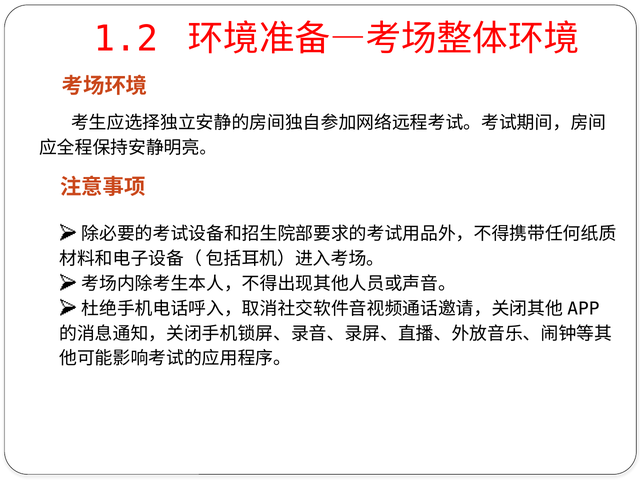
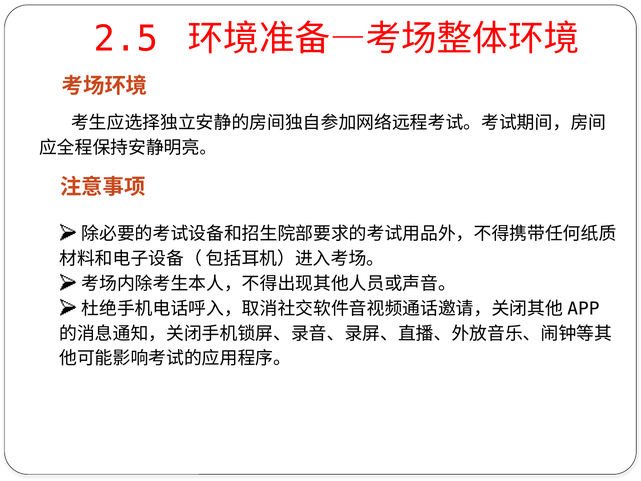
1.2: 1.2 -> 2.5
